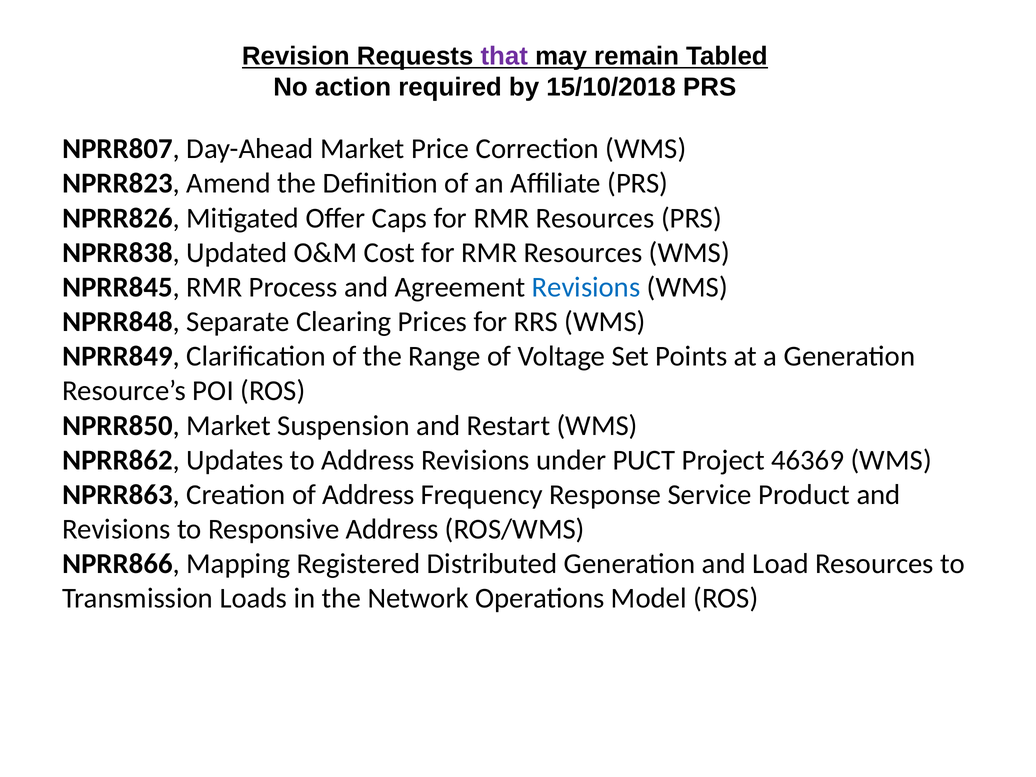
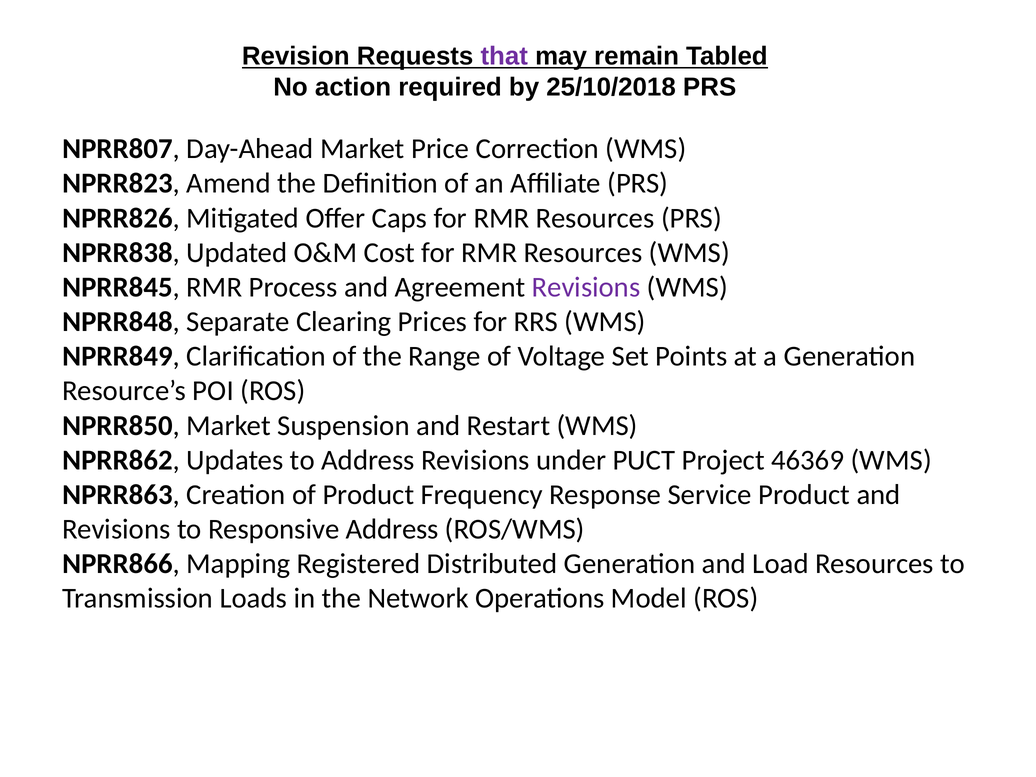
15/10/2018: 15/10/2018 -> 25/10/2018
Revisions at (586, 287) colour: blue -> purple
of Address: Address -> Product
